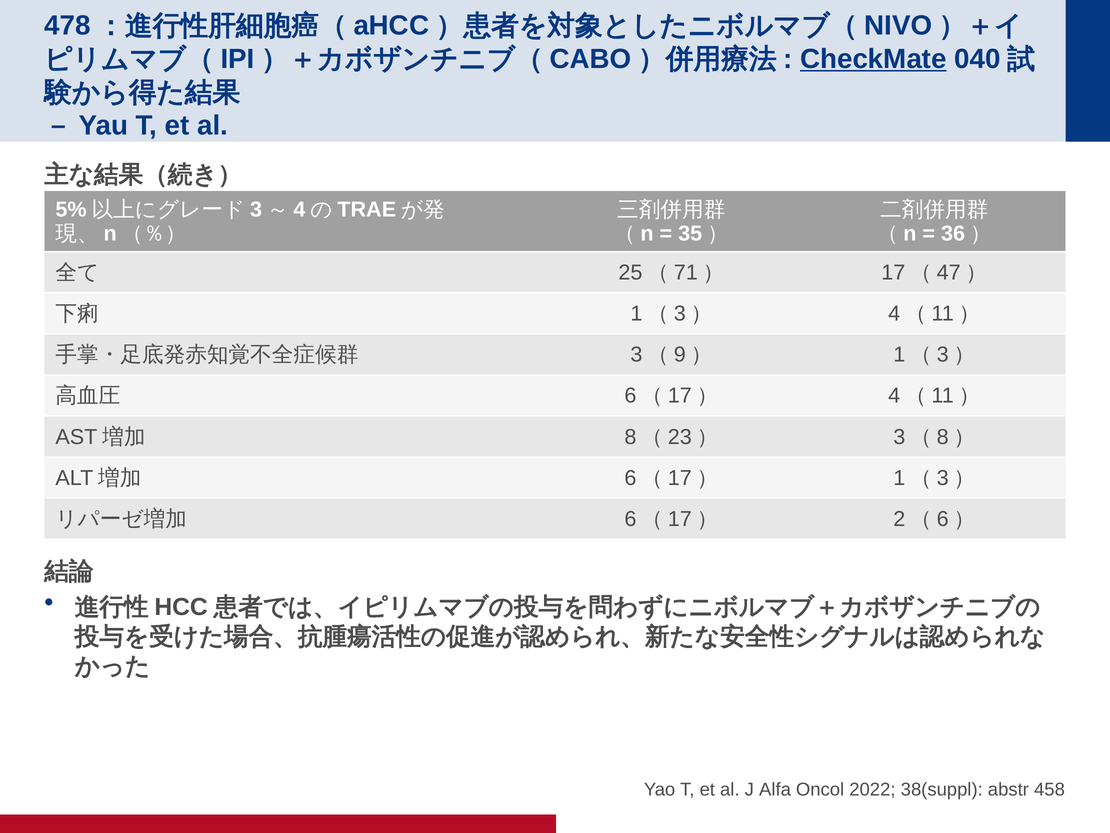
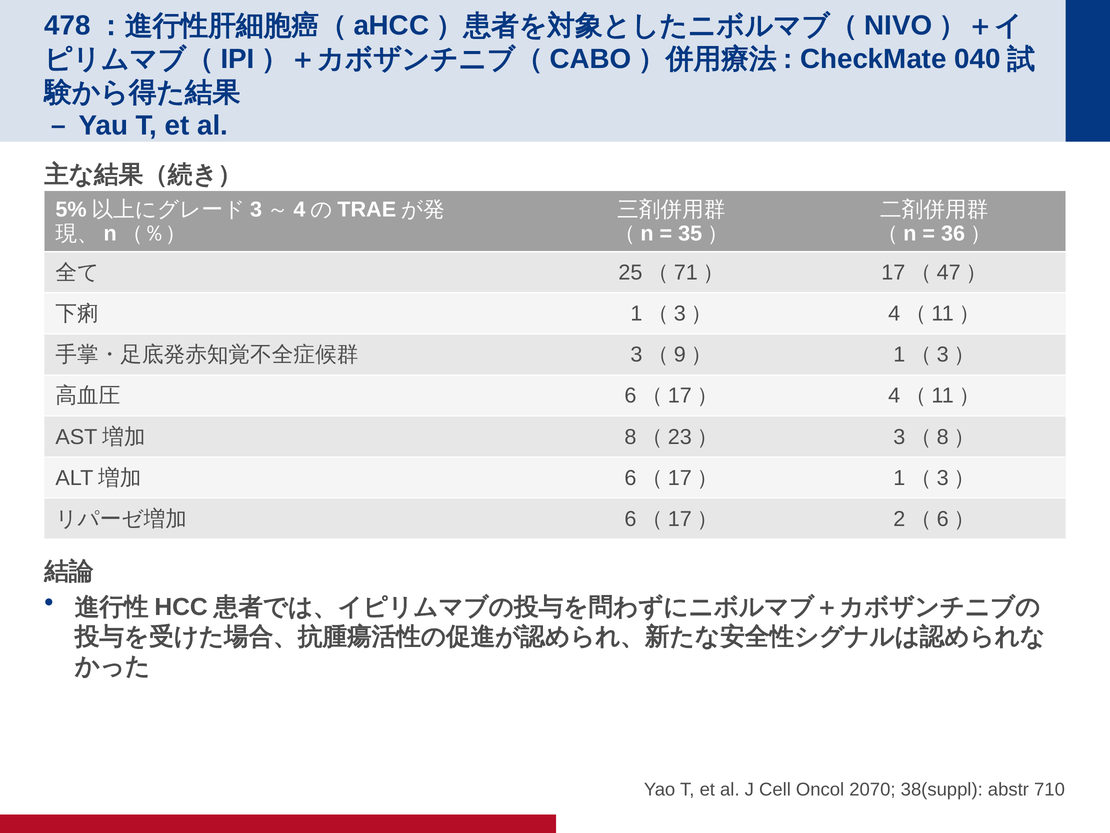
CheckMate underline: present -> none
Alfa: Alfa -> Cell
2022: 2022 -> 2070
458: 458 -> 710
